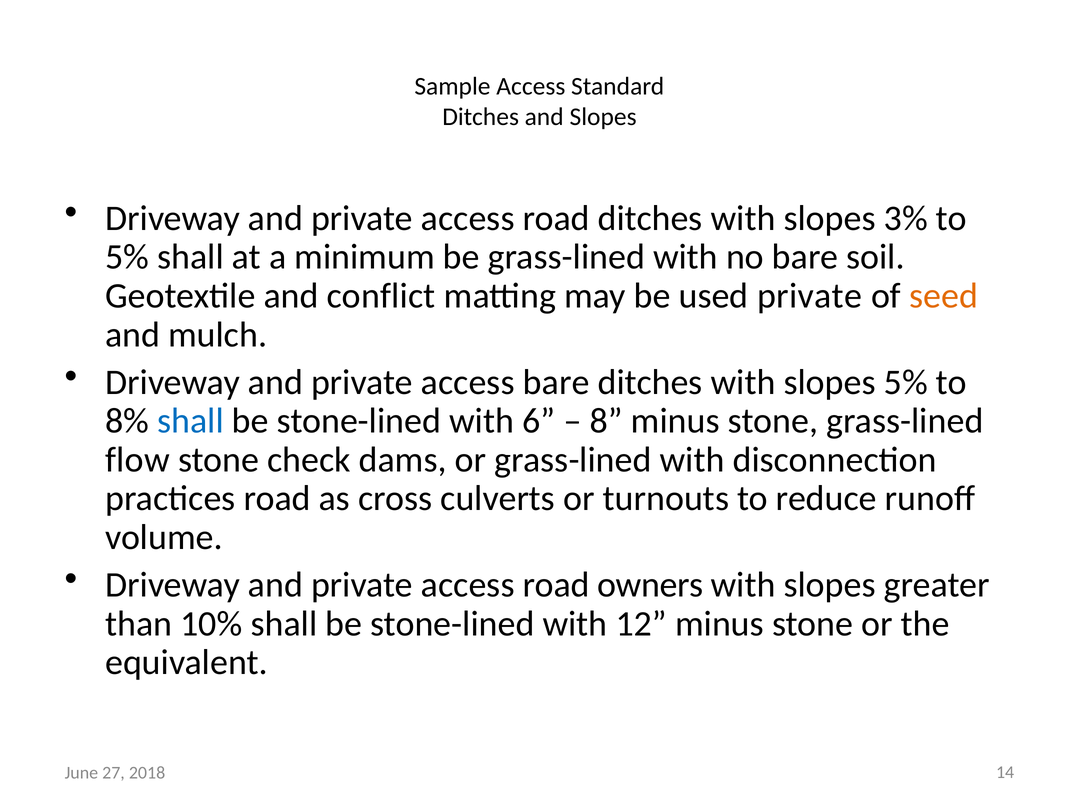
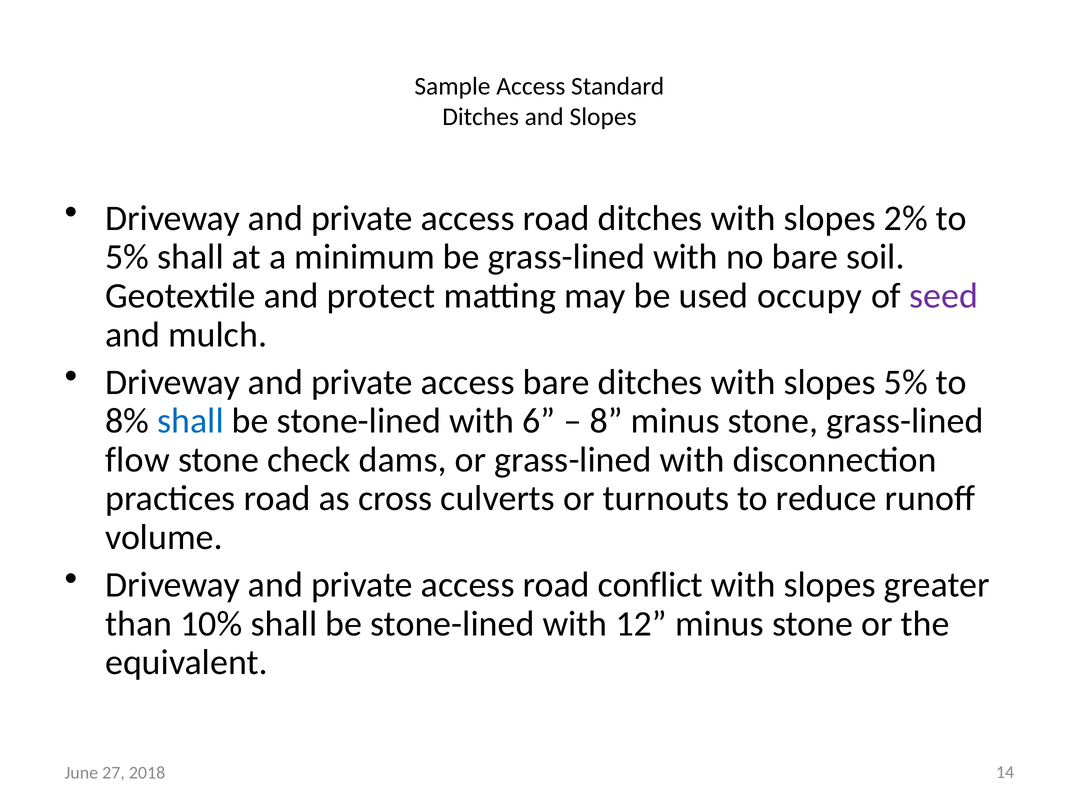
3%: 3% -> 2%
conflict: conflict -> protect
used private: private -> occupy
seed colour: orange -> purple
owners: owners -> conflict
